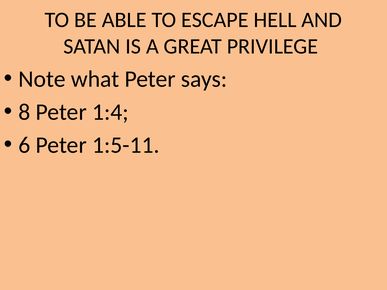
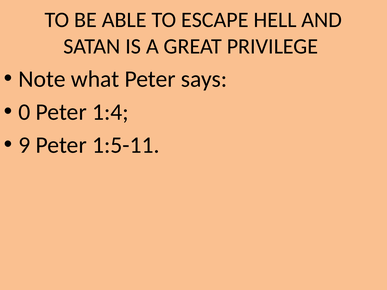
8: 8 -> 0
6: 6 -> 9
